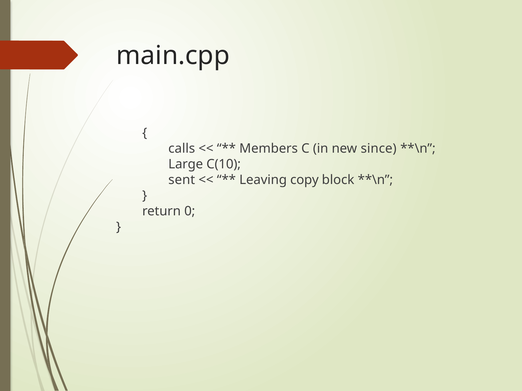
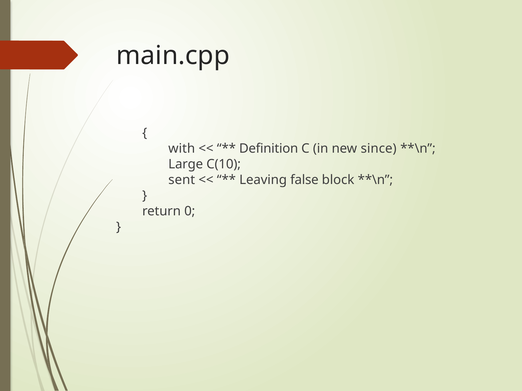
calls: calls -> with
Members: Members -> Definition
copy: copy -> false
